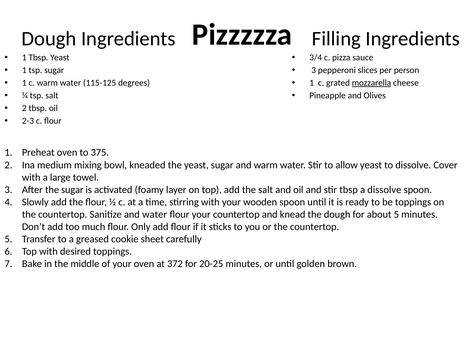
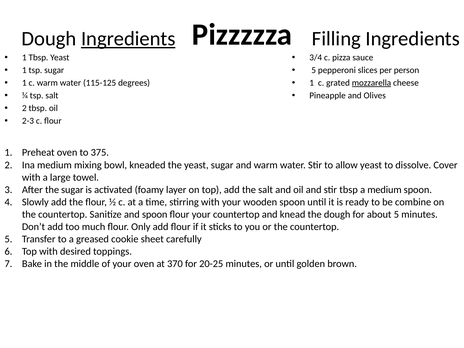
Ingredients at (128, 39) underline: none -> present
3 at (314, 70): 3 -> 5
a dissolve: dissolve -> medium
be toppings: toppings -> combine
and water: water -> spoon
372: 372 -> 370
